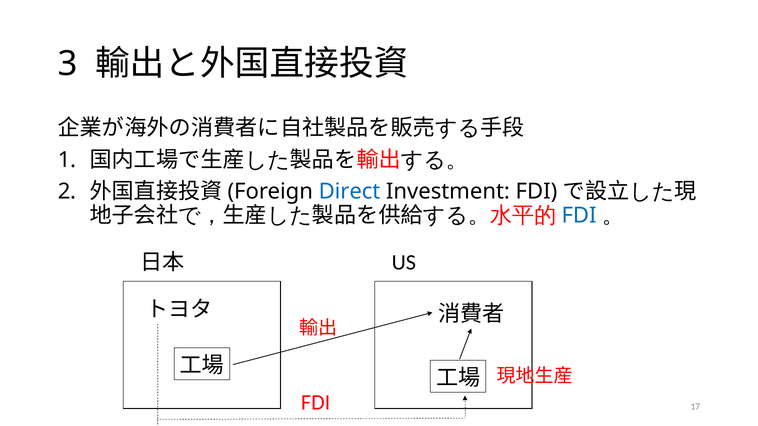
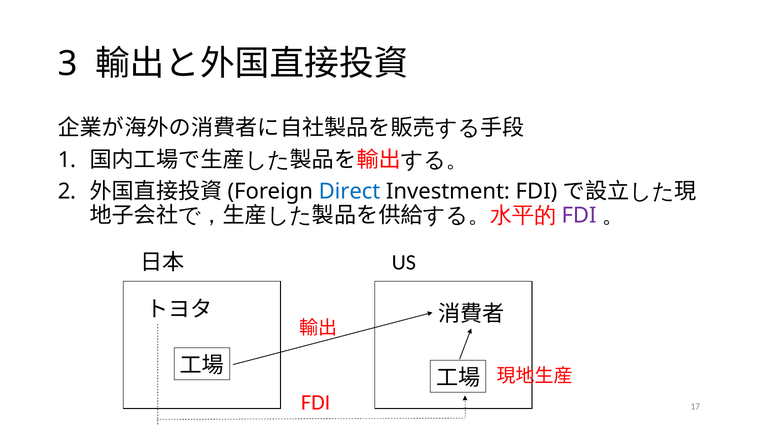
FDI at (579, 216) colour: blue -> purple
